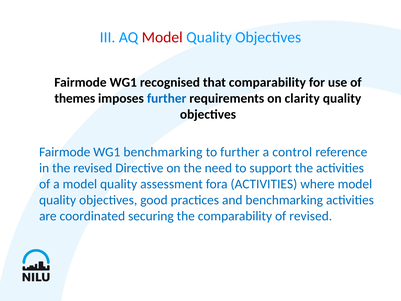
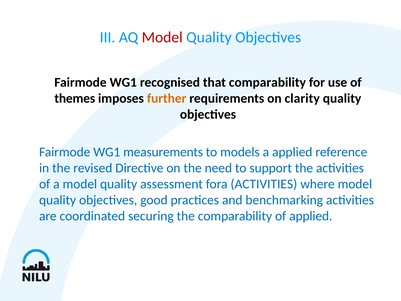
further at (167, 98) colour: blue -> orange
WG1 benchmarking: benchmarking -> measurements
to further: further -> models
a control: control -> applied
of revised: revised -> applied
